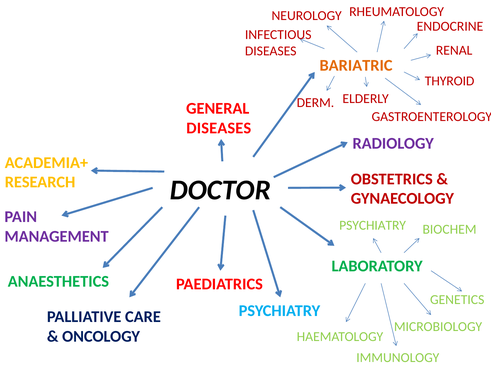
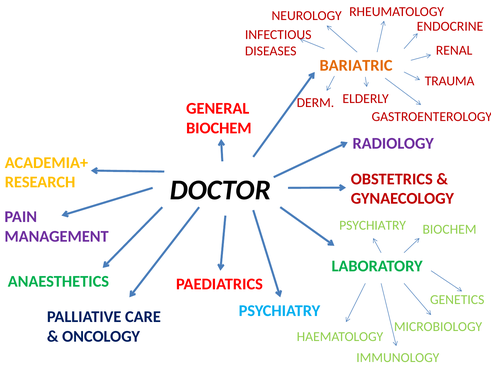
THYROID: THYROID -> TRAUMA
DISEASES at (219, 128): DISEASES -> BIOCHEM
